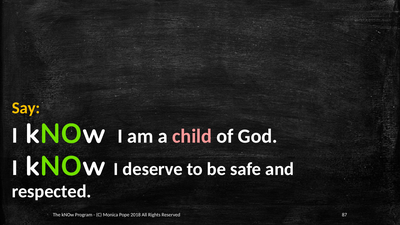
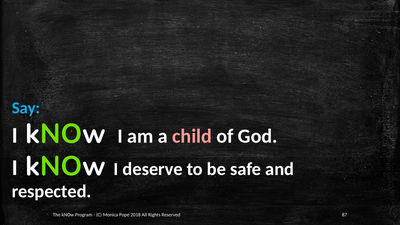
Say colour: yellow -> light blue
